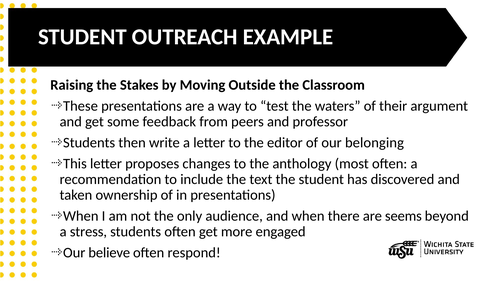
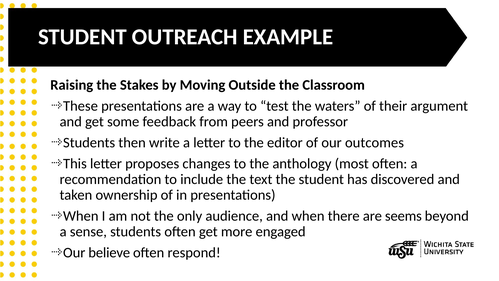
belonging: belonging -> outcomes
stress: stress -> sense
